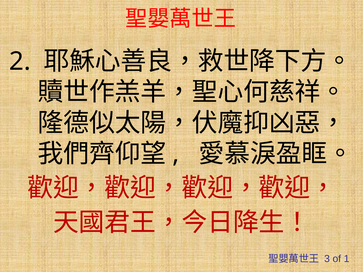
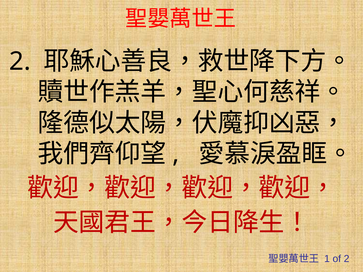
3: 3 -> 1
of 1: 1 -> 2
